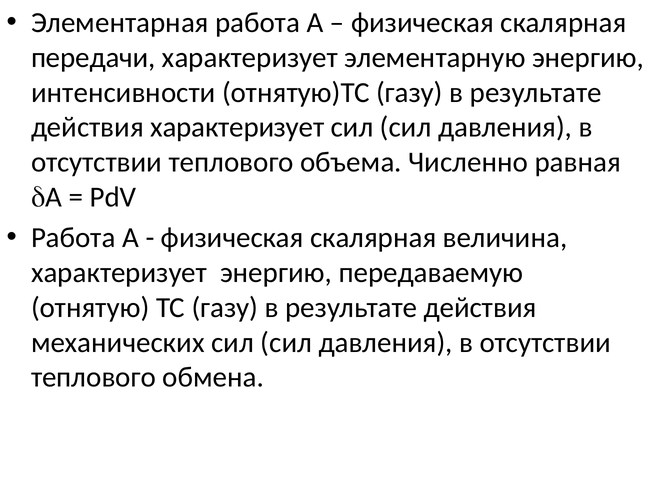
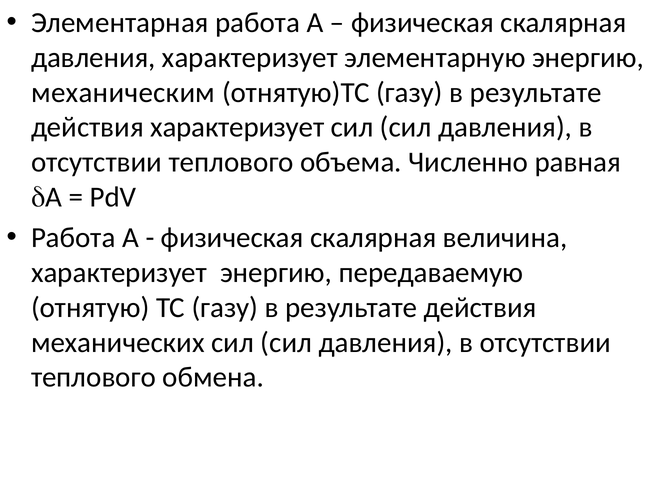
передачи at (93, 58): передачи -> давления
интенсивности: интенсивности -> механическим
